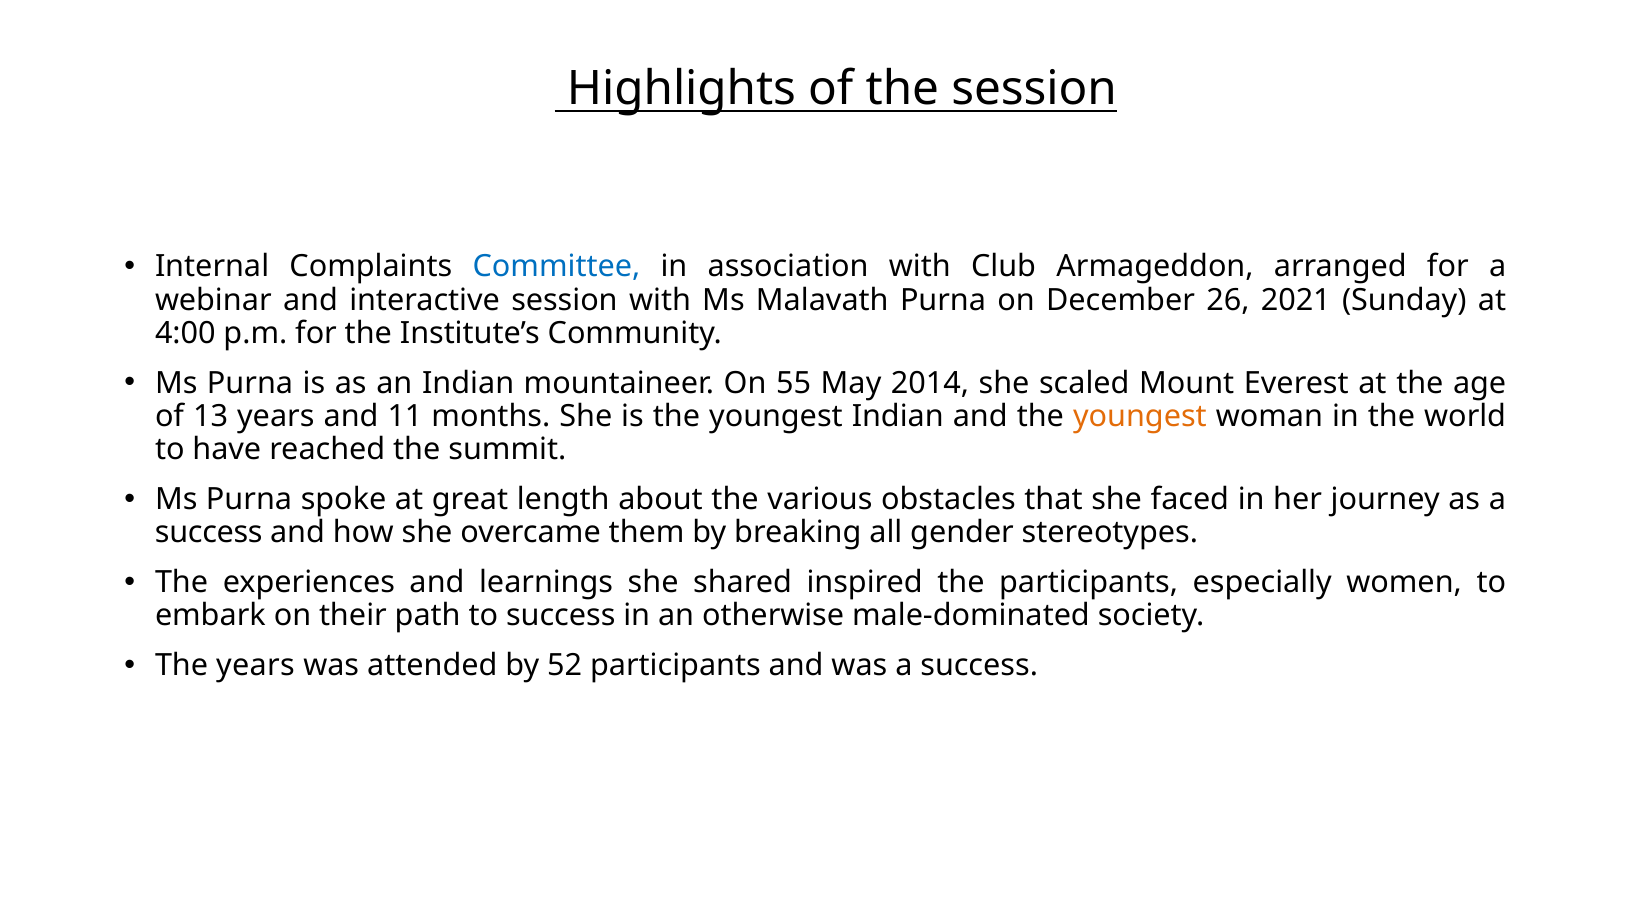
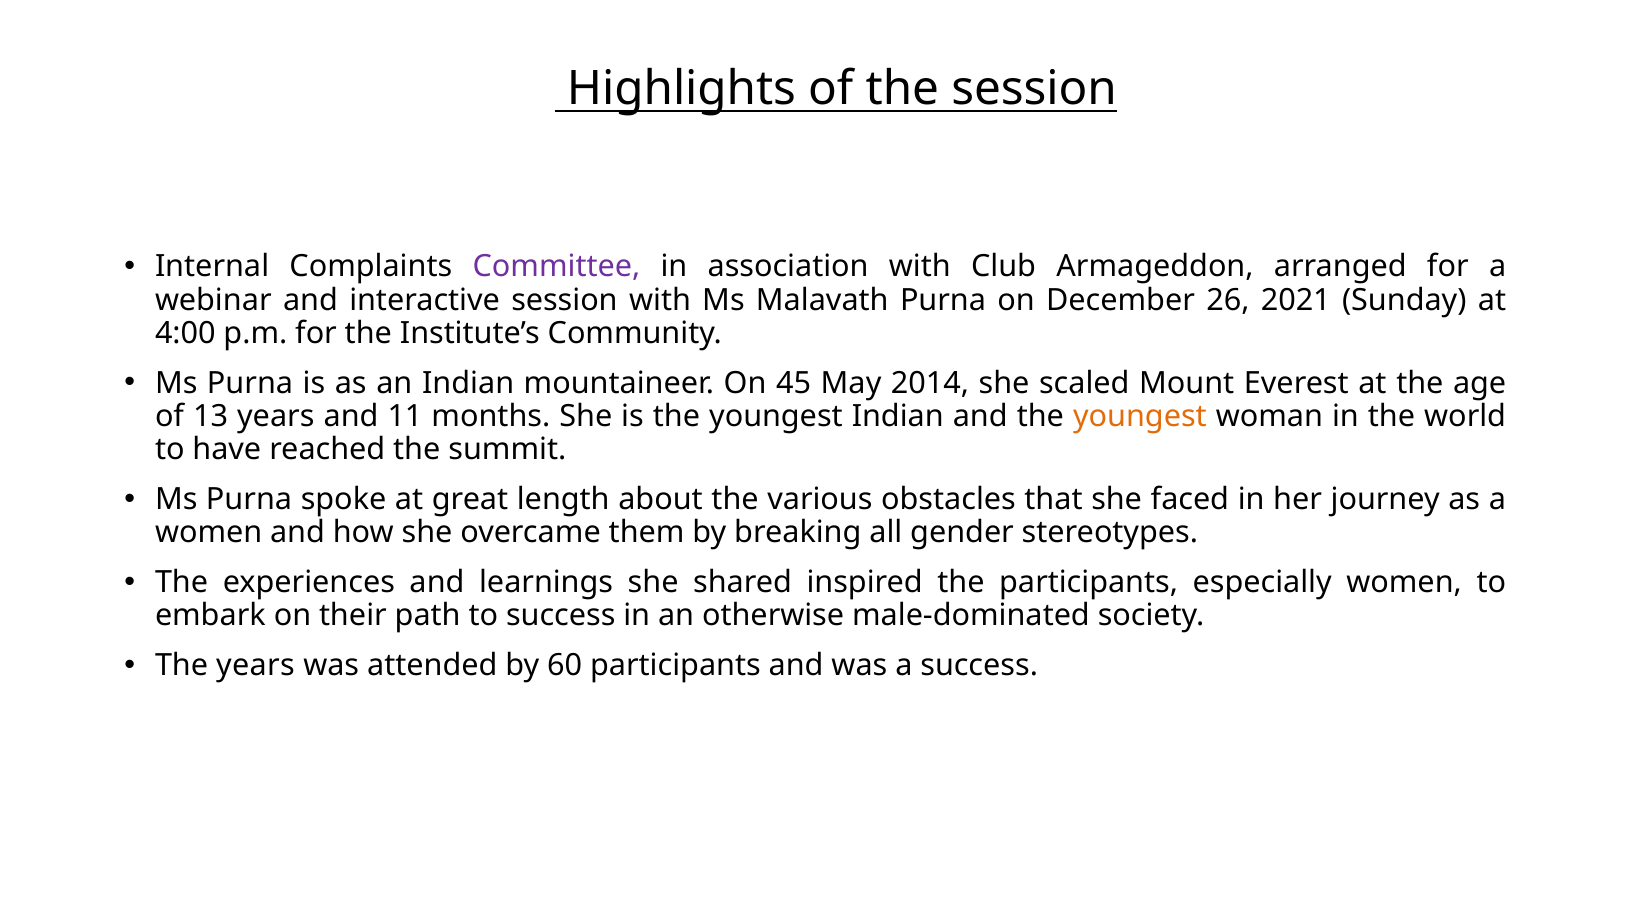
Committee colour: blue -> purple
55: 55 -> 45
success at (209, 532): success -> women
52: 52 -> 60
